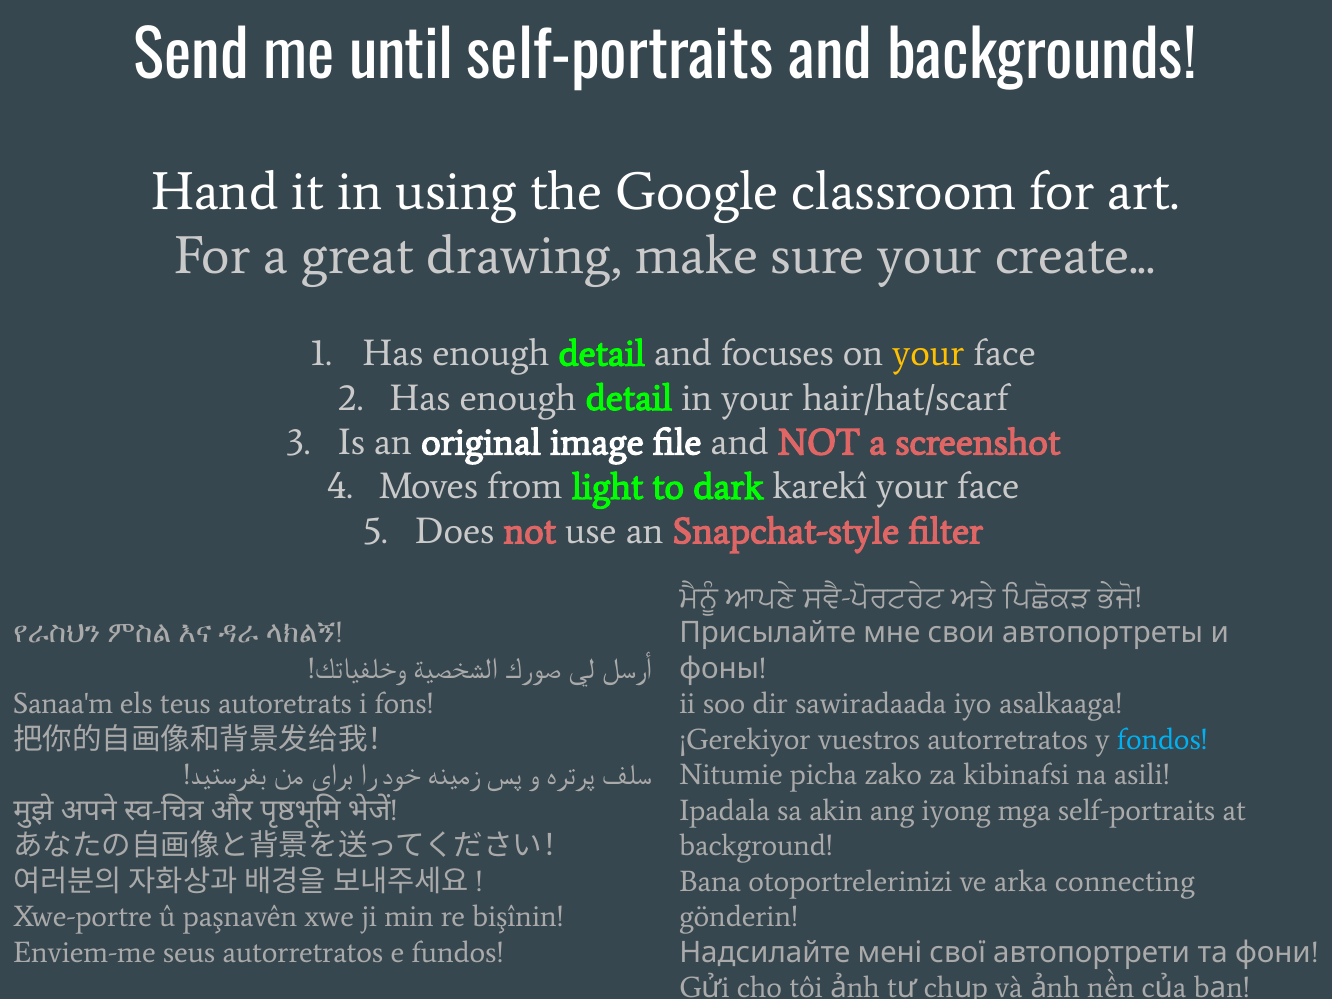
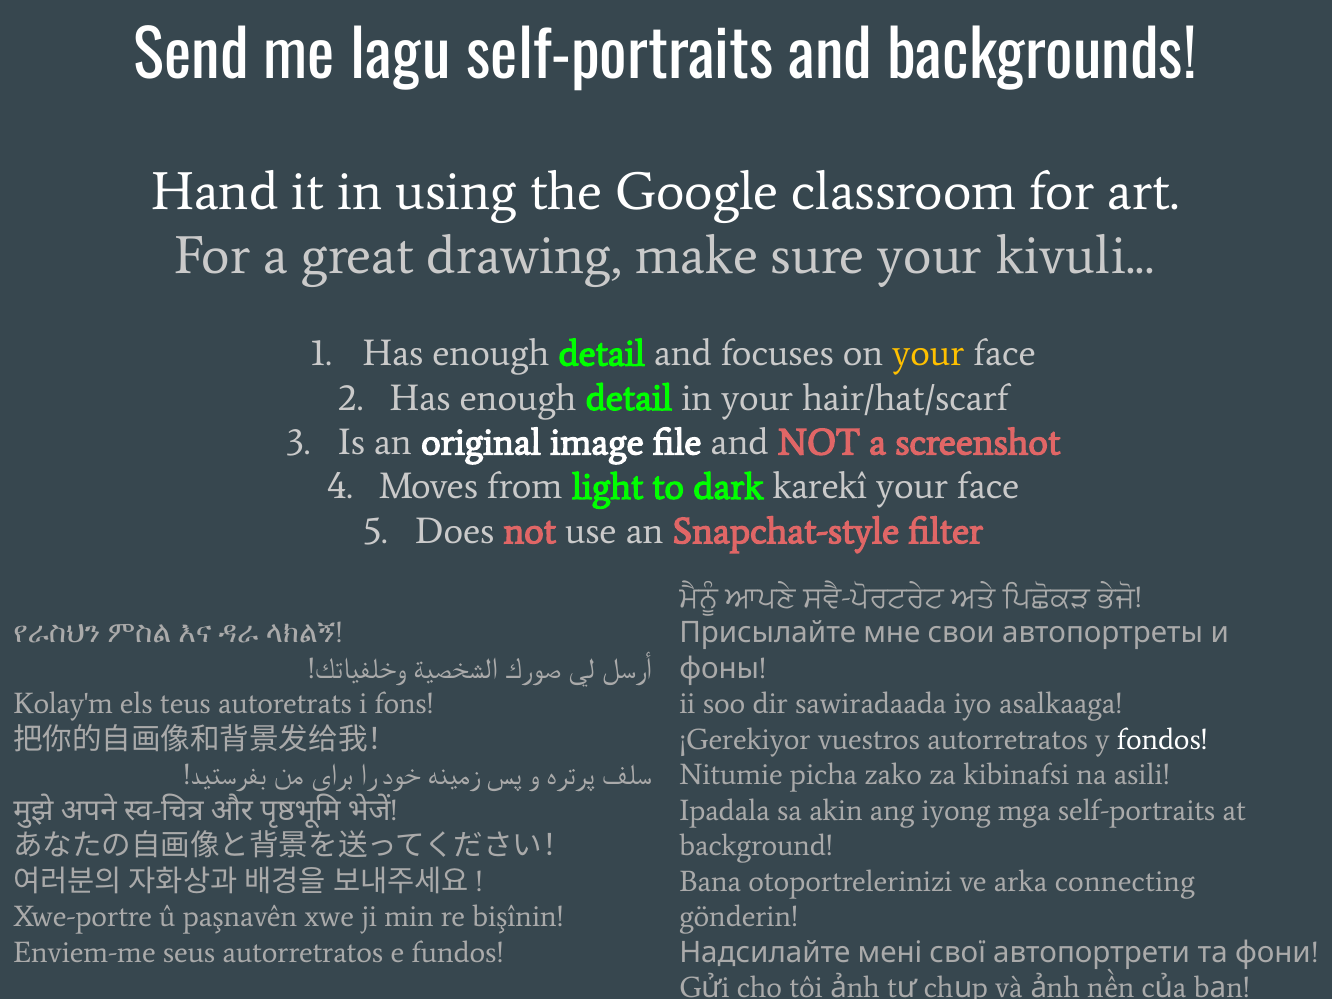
until: until -> lagu
create: create -> kivuli
Sanaa'm: Sanaa'm -> Kolay'm
fondos colour: light blue -> white
